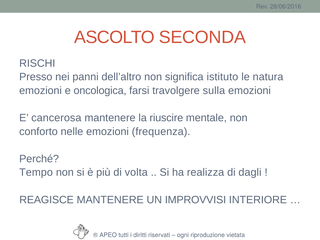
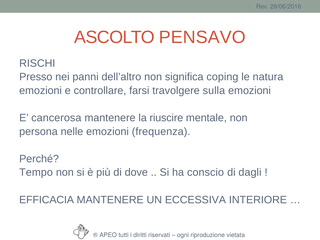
SECONDA: SECONDA -> PENSAVO
istituto: istituto -> coping
oncologica: oncologica -> controllare
conforto: conforto -> persona
volta: volta -> dove
realizza: realizza -> conscio
REAGISCE: REAGISCE -> EFFICACIA
IMPROVVISI: IMPROVVISI -> ECCESSIVA
